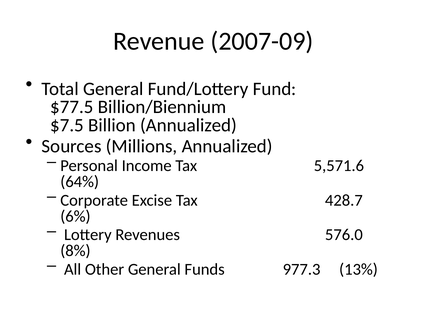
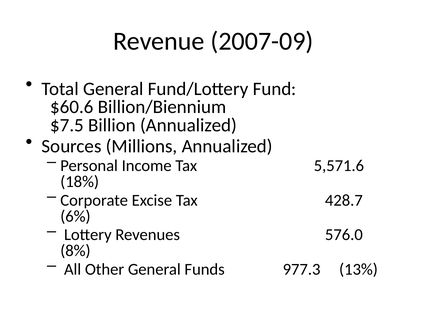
$77.5: $77.5 -> $60.6
64%: 64% -> 18%
